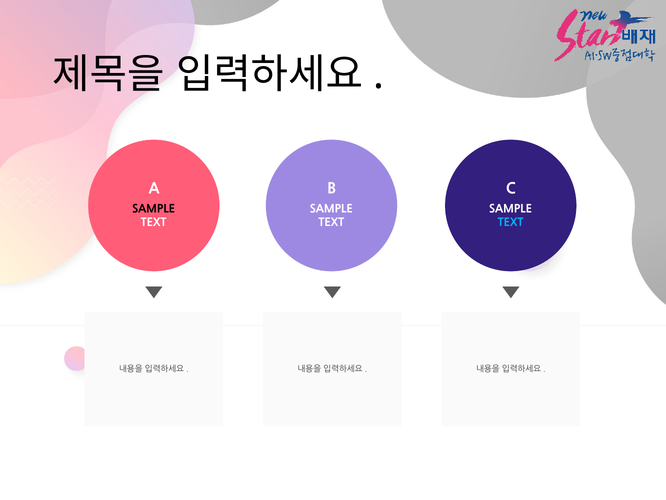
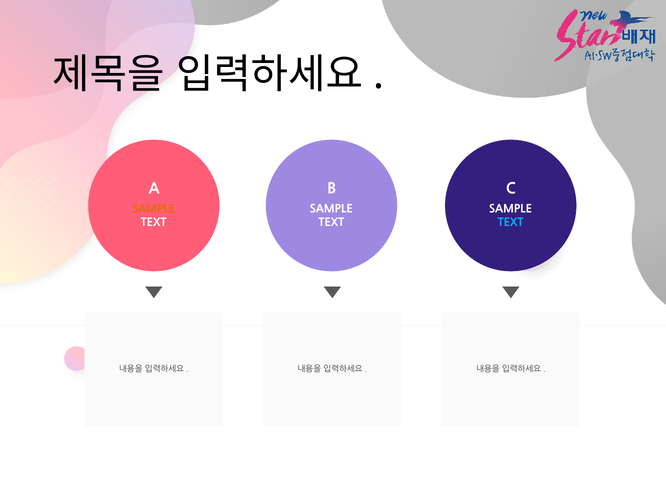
SAMPLE at (154, 209) colour: black -> orange
